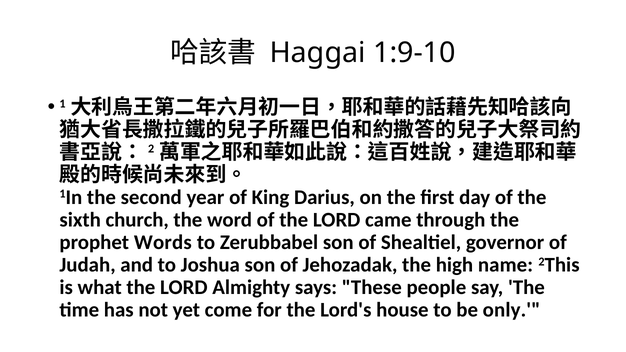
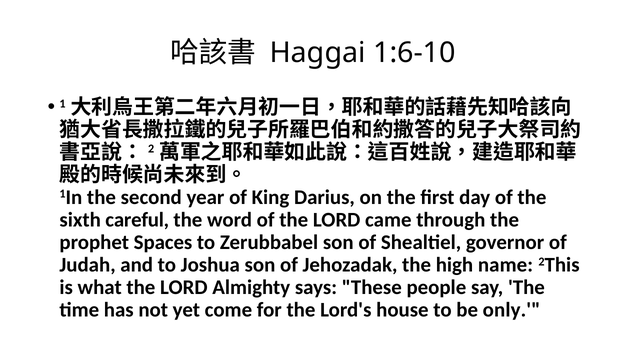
1:9-10: 1:9-10 -> 1:6-10
church: church -> careful
Words: Words -> Spaces
